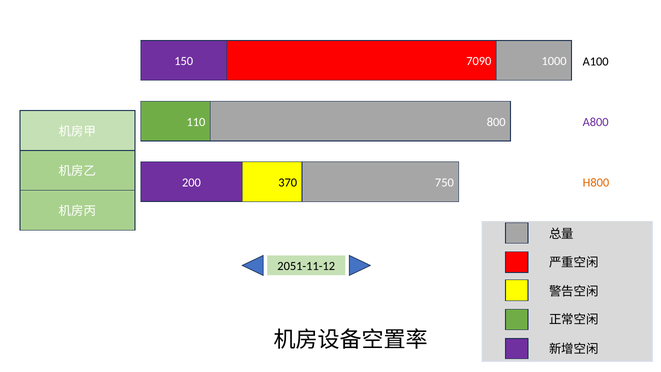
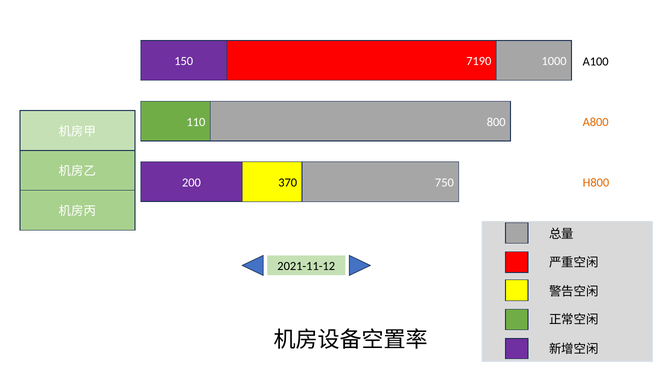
7090: 7090 -> 7190
A800 colour: purple -> orange
2051-11-12: 2051-11-12 -> 2021-11-12
